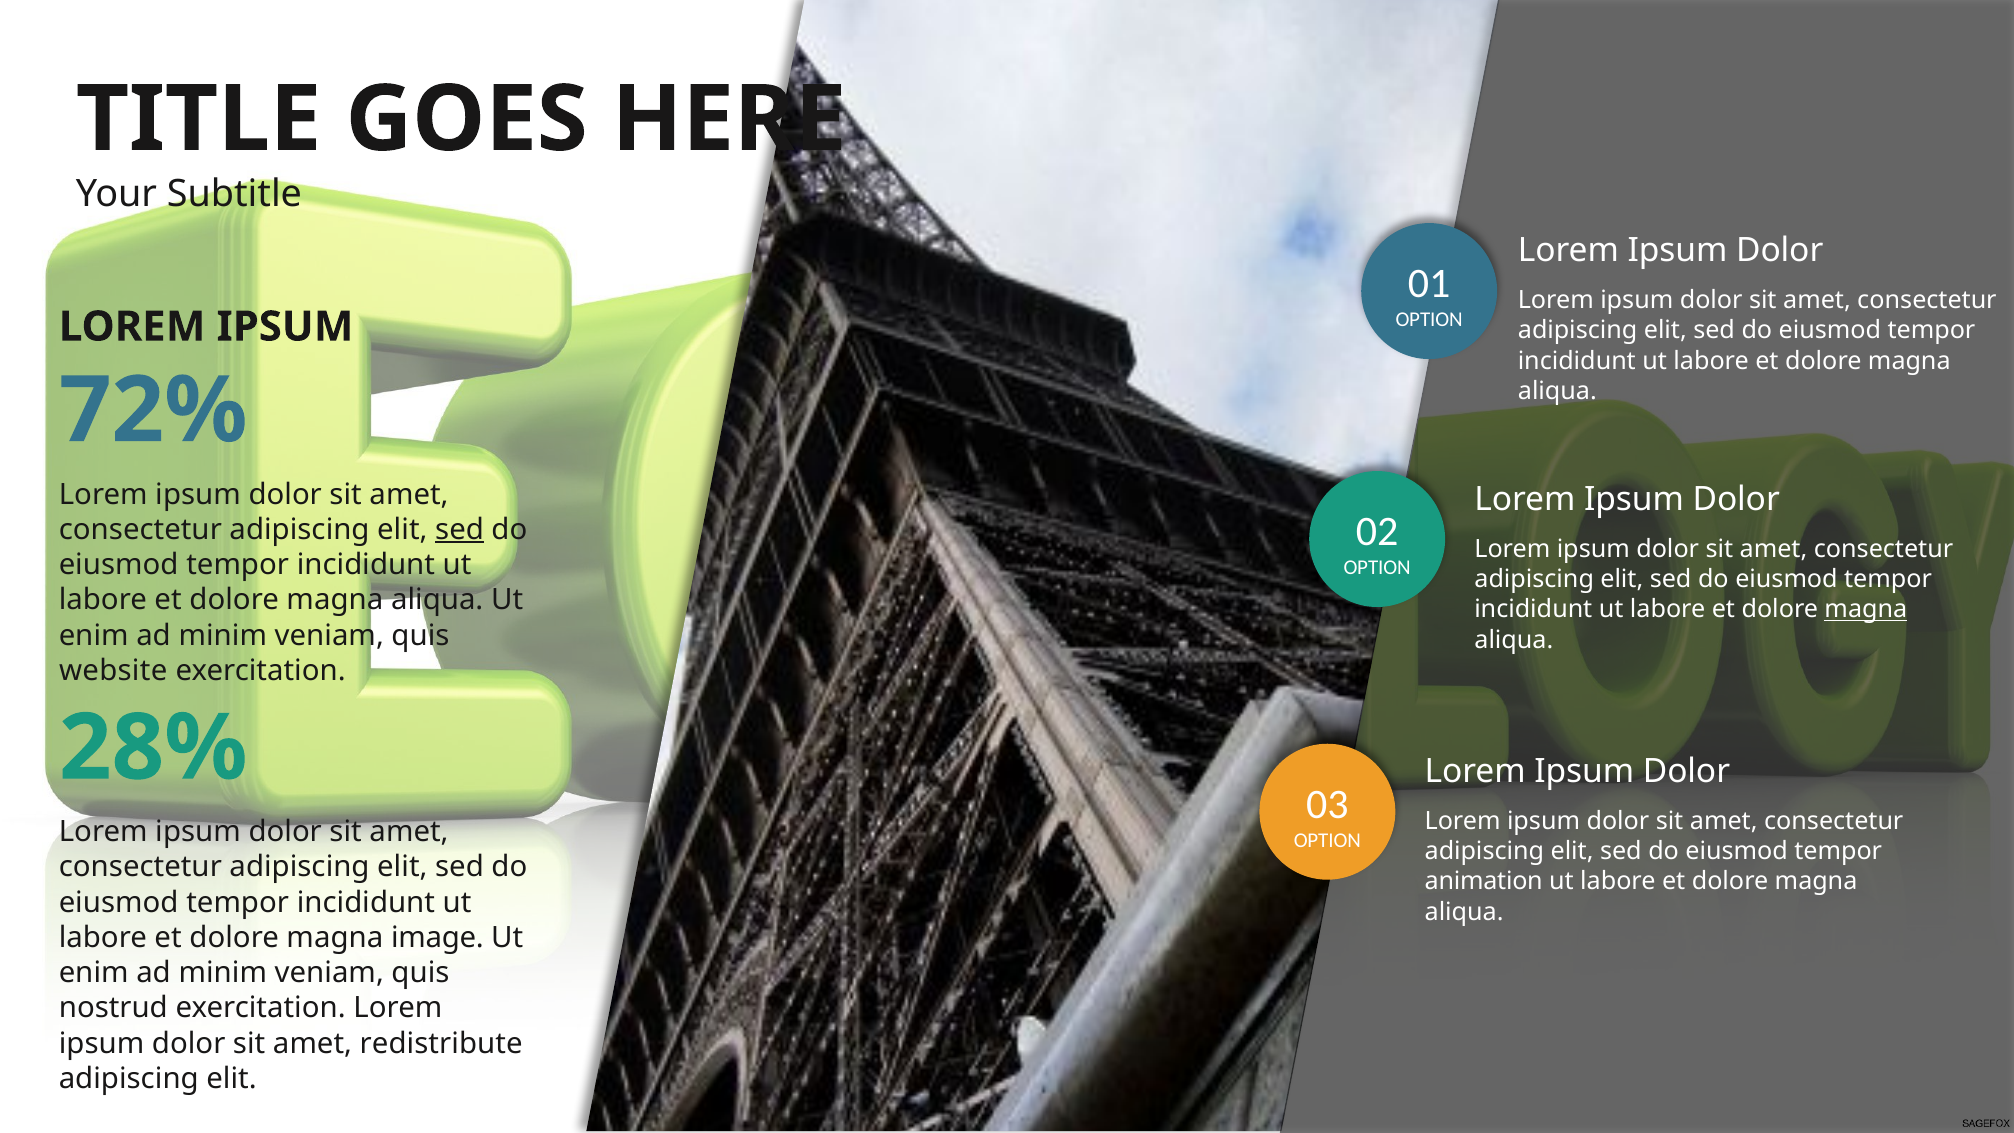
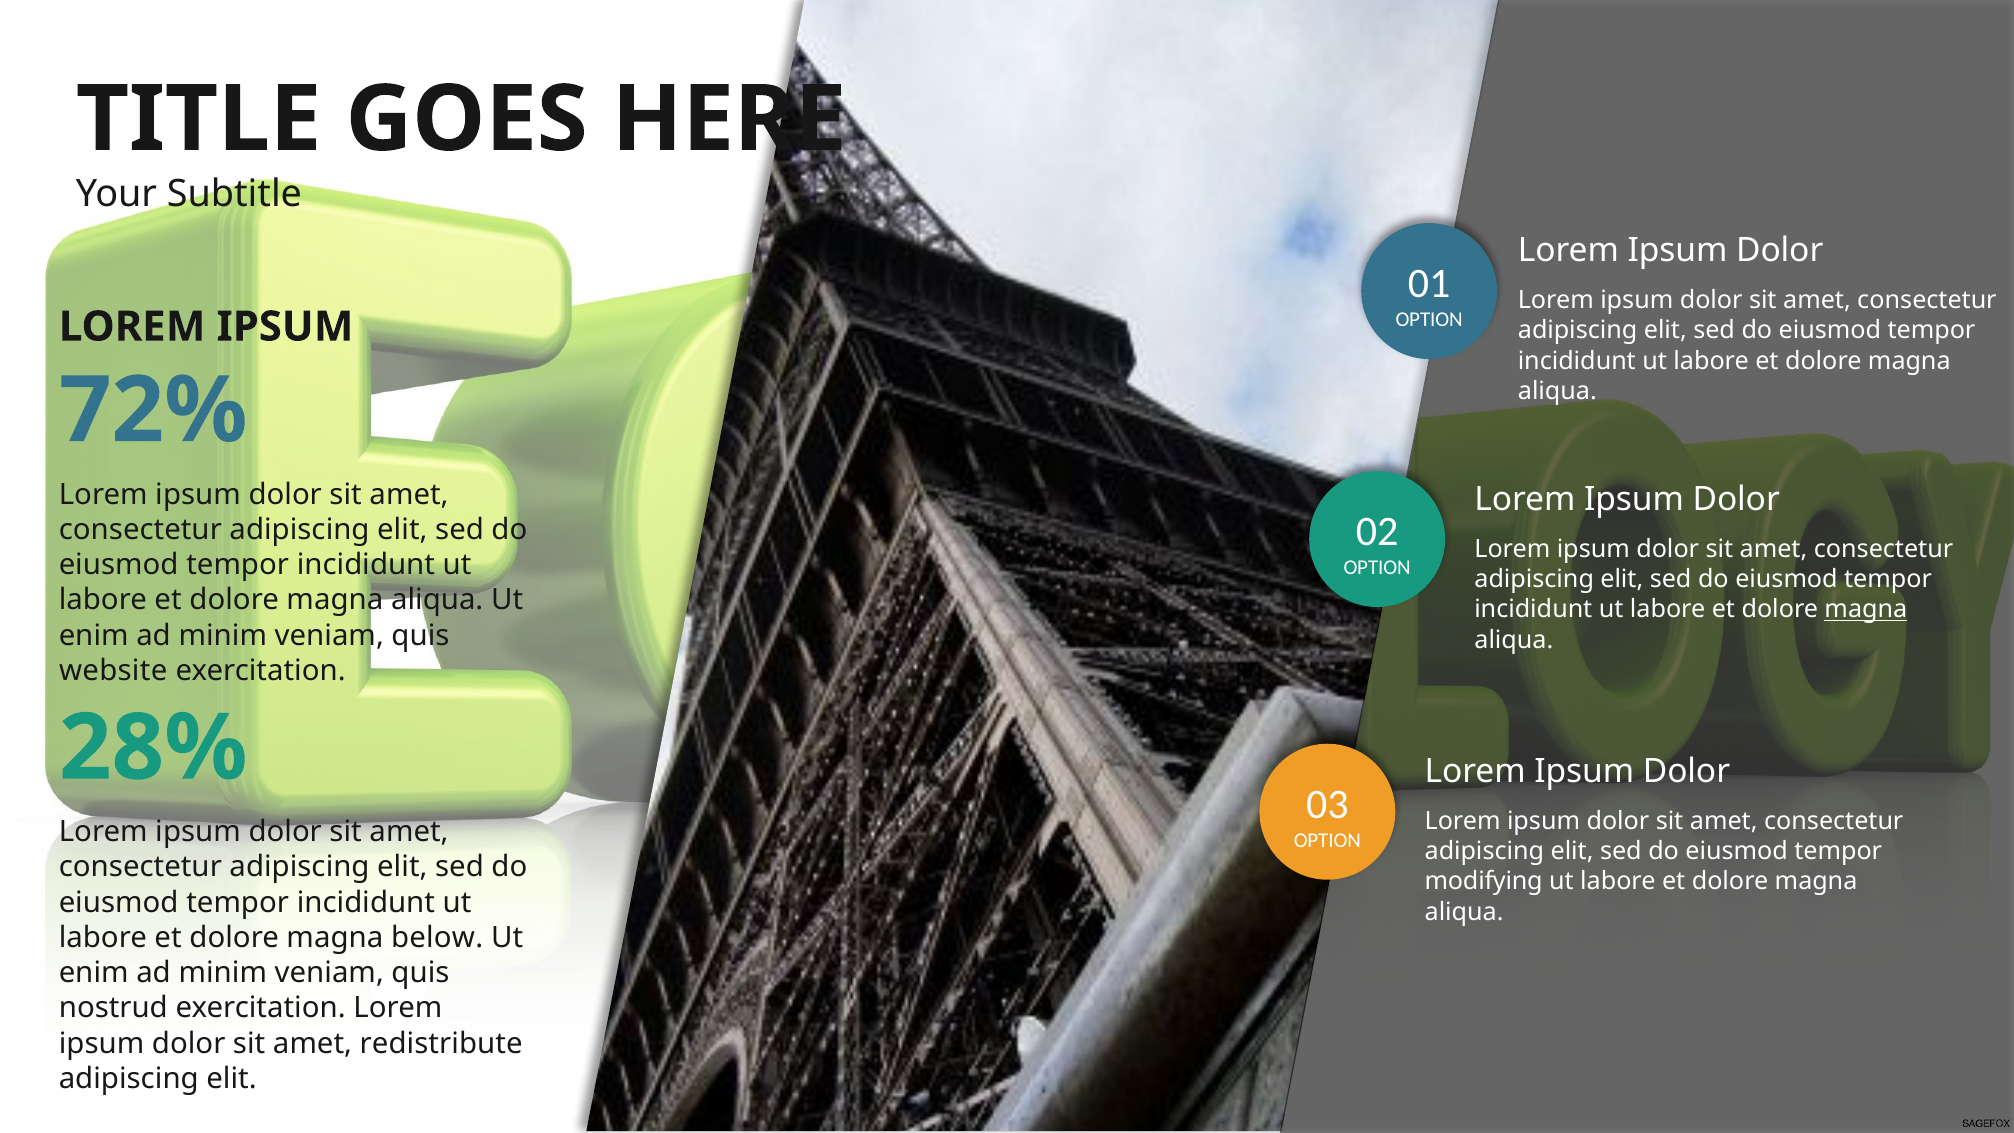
sed at (460, 530) underline: present -> none
animation: animation -> modifying
image: image -> below
